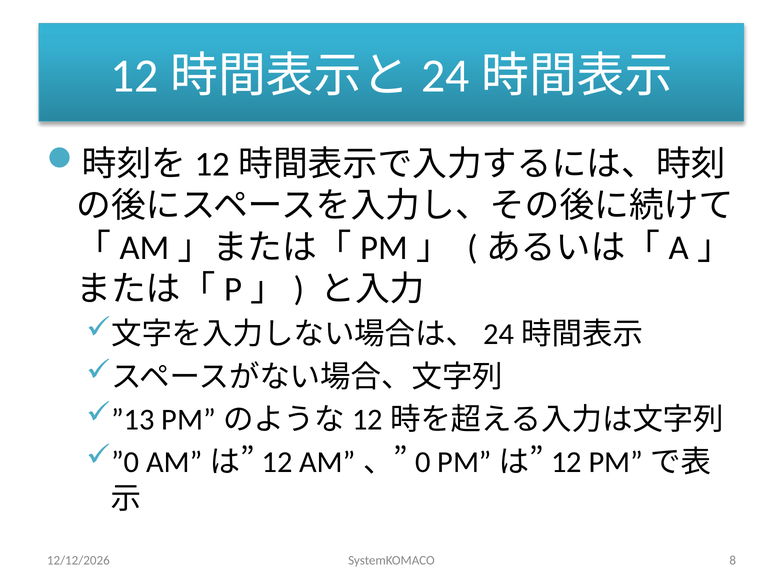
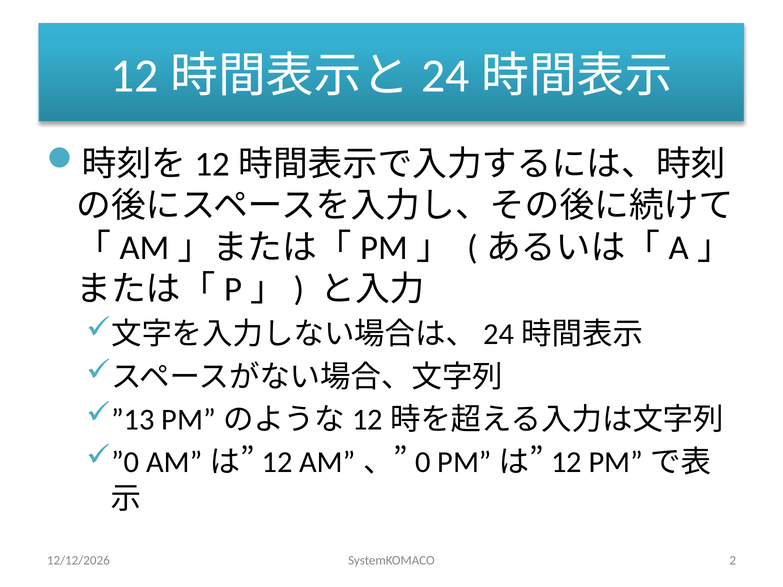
8: 8 -> 2
